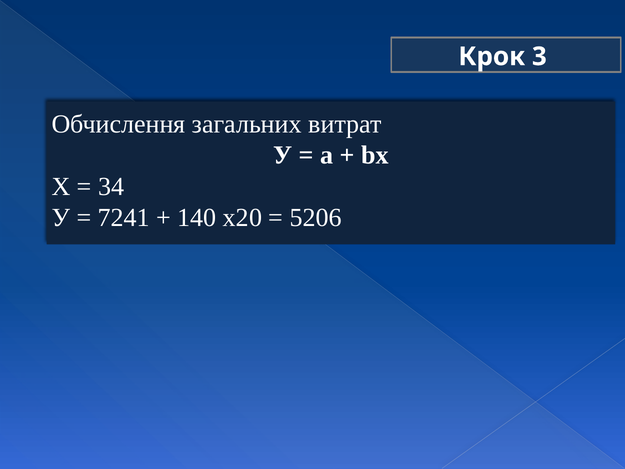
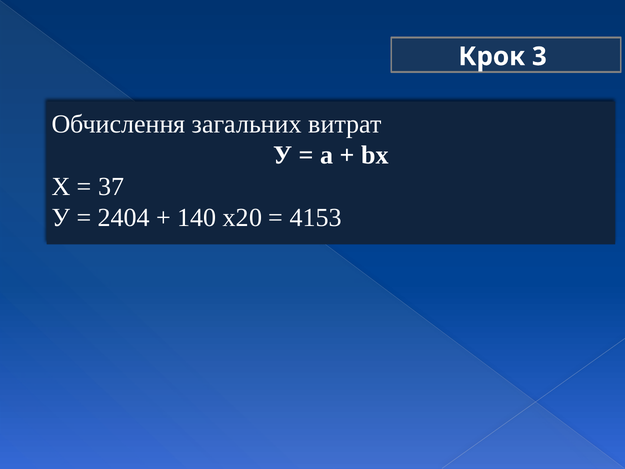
34: 34 -> 37
7241: 7241 -> 2404
5206: 5206 -> 4153
